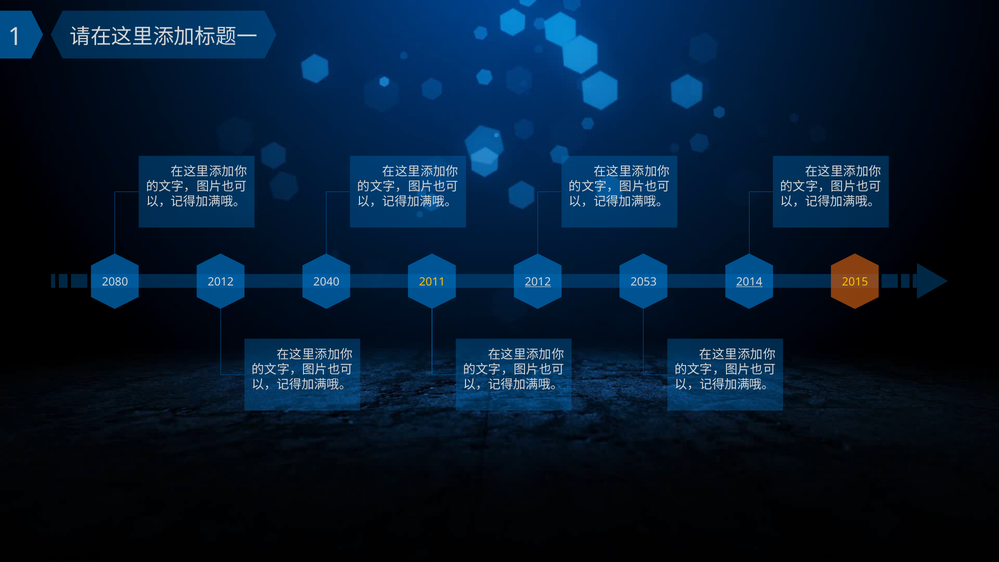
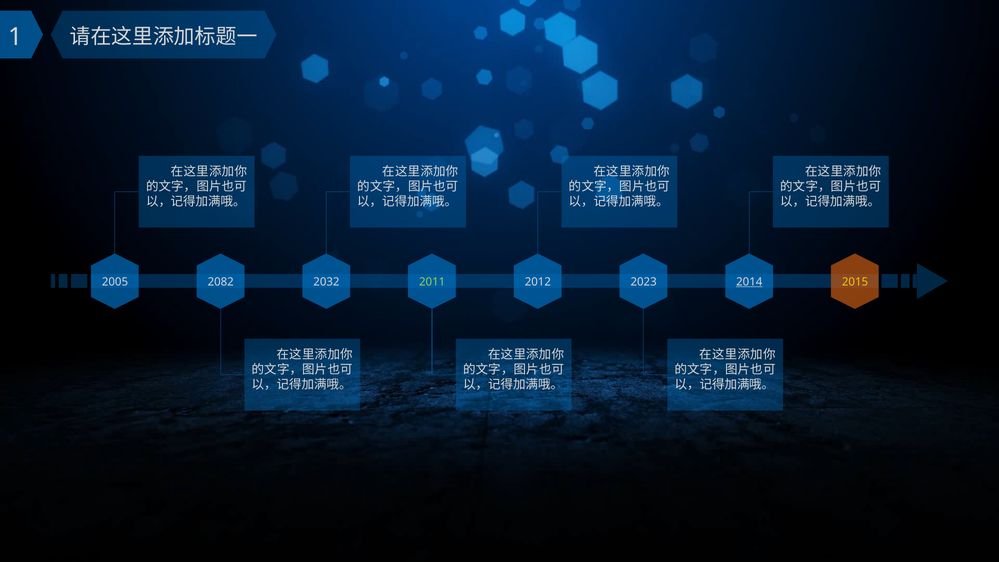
2080: 2080 -> 2005
2012 at (221, 282): 2012 -> 2082
2040: 2040 -> 2032
2011 colour: yellow -> light green
2012 at (538, 282) underline: present -> none
2053: 2053 -> 2023
